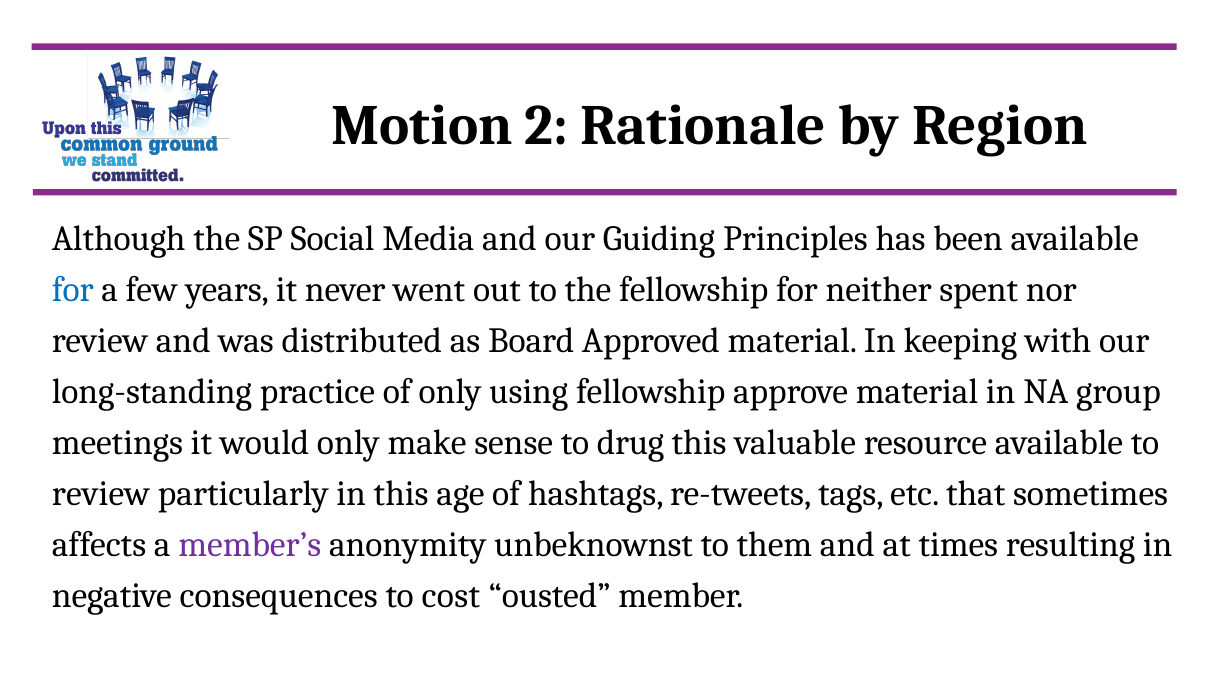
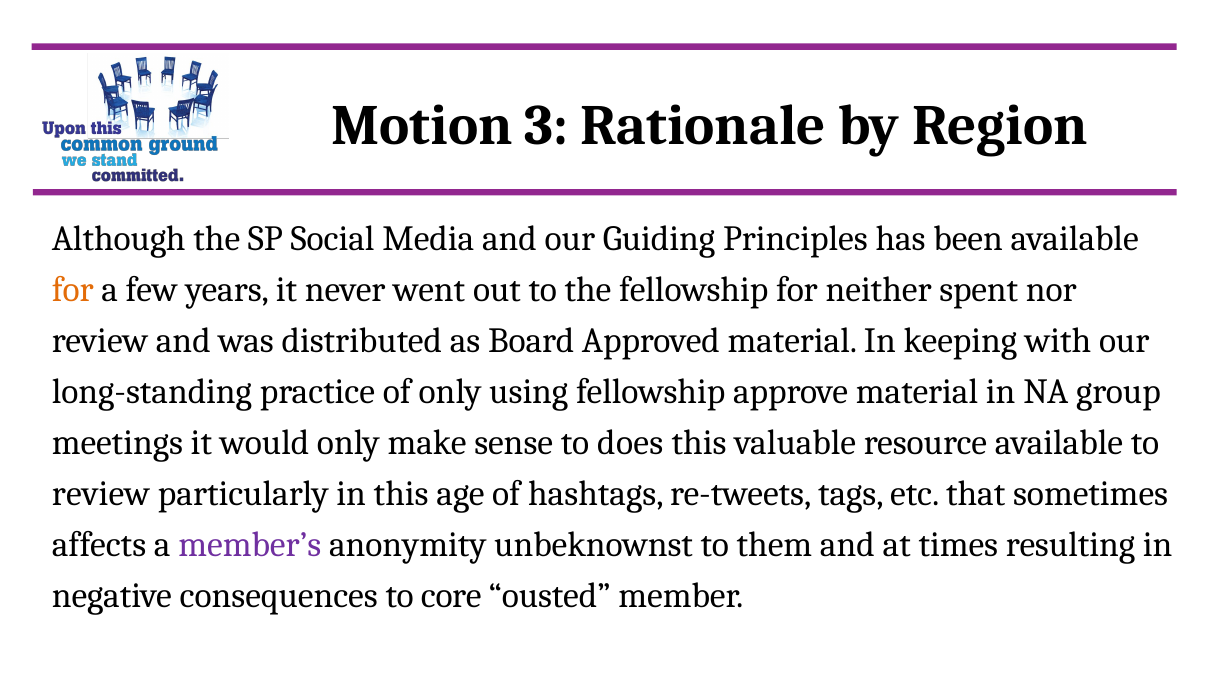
2: 2 -> 3
for at (73, 290) colour: blue -> orange
drug: drug -> does
cost: cost -> core
